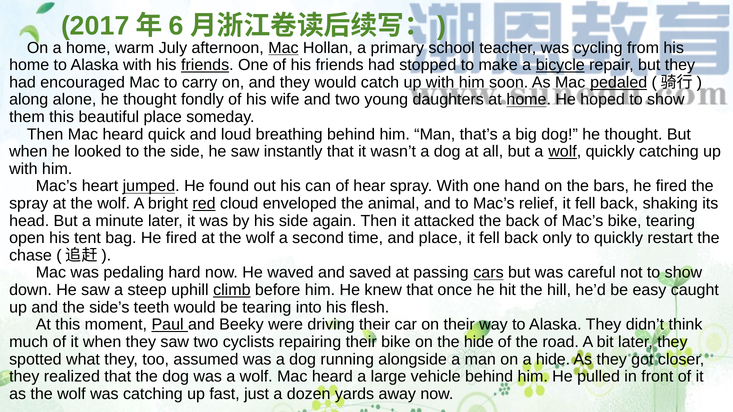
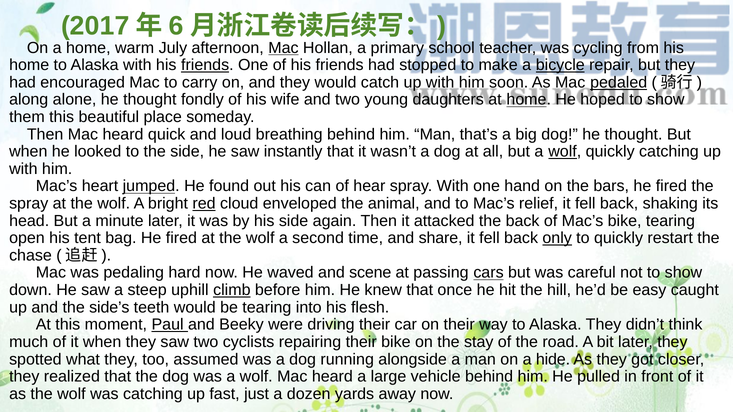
and place: place -> share
only underline: none -> present
saved: saved -> scene
the hide: hide -> stay
